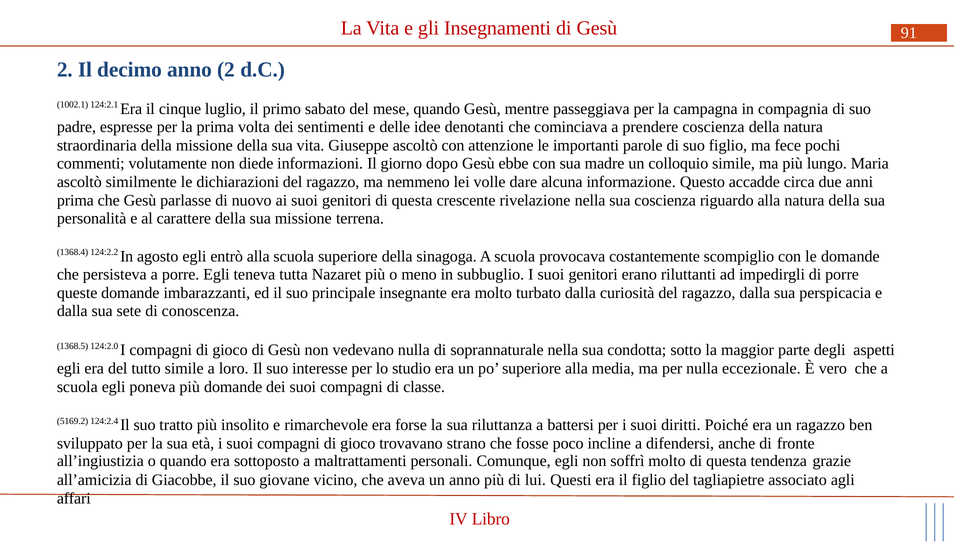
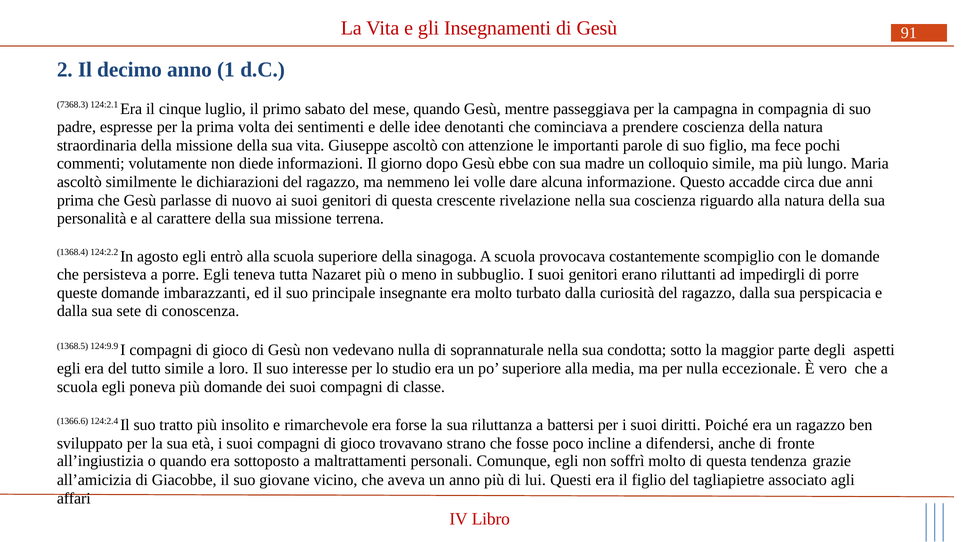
anno 2: 2 -> 1
1002.1: 1002.1 -> 7368.3
124:2.0: 124:2.0 -> 124:9.9
5169.2: 5169.2 -> 1366.6
